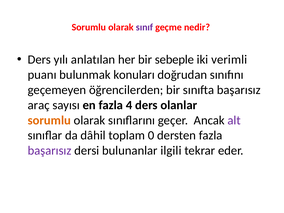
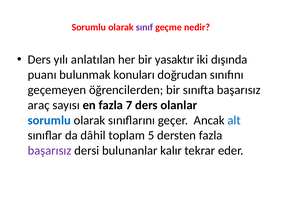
sebeple: sebeple -> yasaktır
verimli: verimli -> dışında
4: 4 -> 7
sorumlu at (49, 120) colour: orange -> blue
alt colour: purple -> blue
0: 0 -> 5
ilgili: ilgili -> kalır
